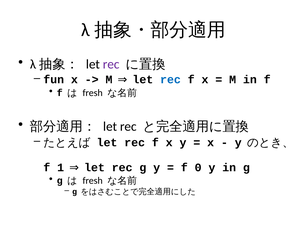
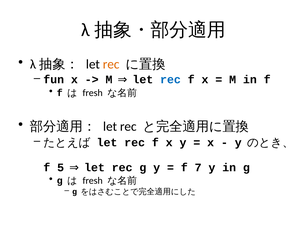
rec at (111, 64) colour: purple -> orange
1: 1 -> 5
0: 0 -> 7
